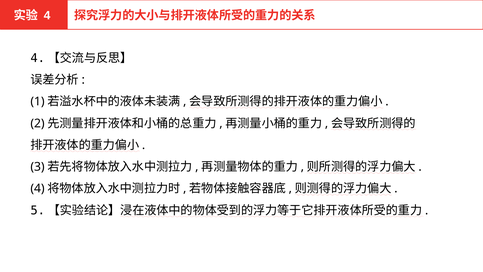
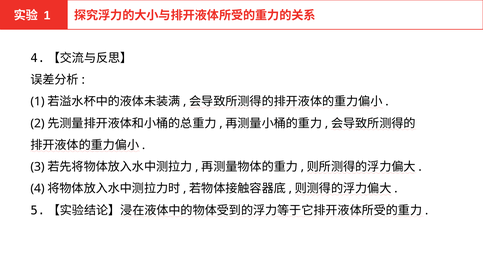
4 at (47, 16): 4 -> 1
